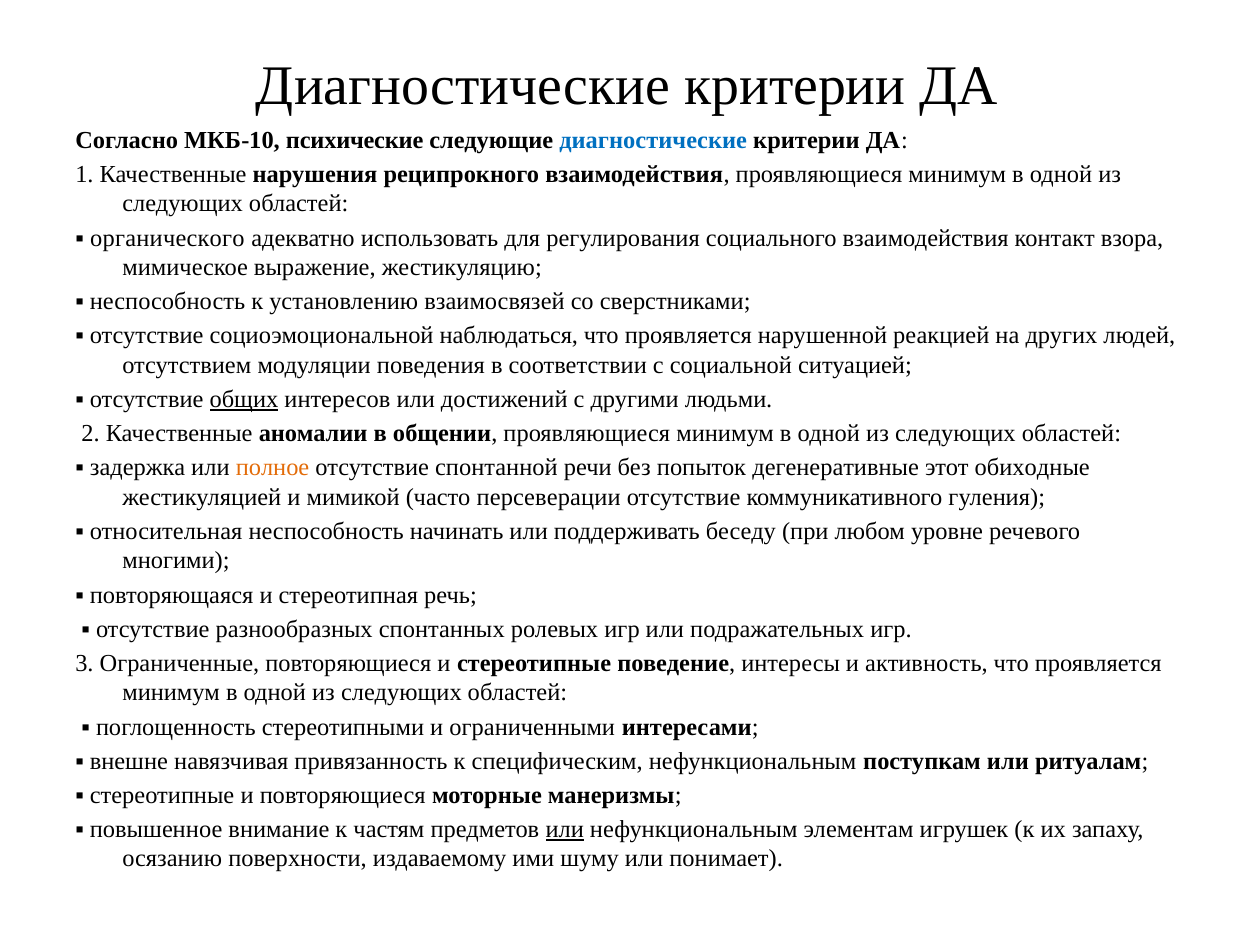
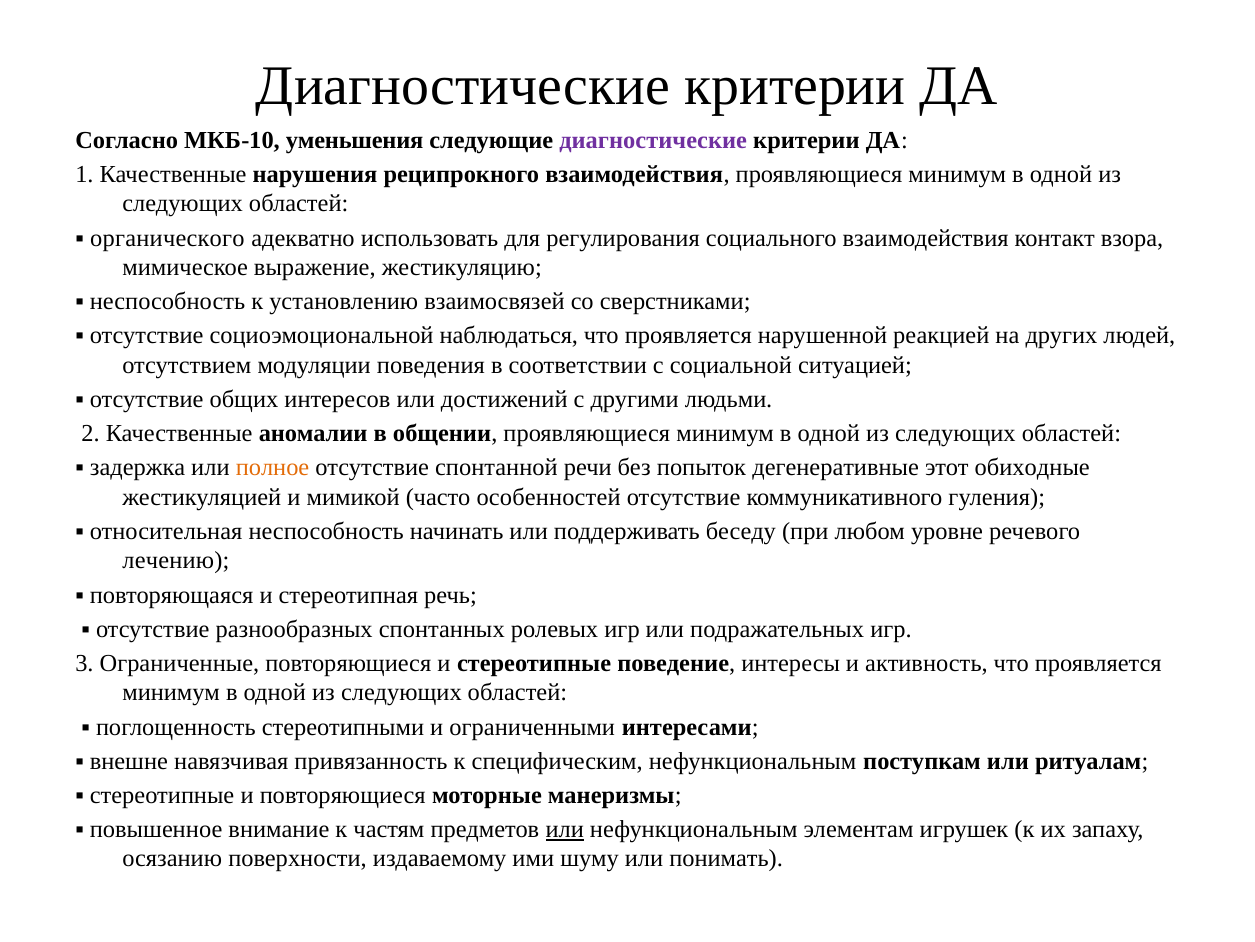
психические: психические -> уменьшения
диагностические at (653, 140) colour: blue -> purple
общих underline: present -> none
персеверации: персеверации -> особенностей
многими: многими -> лечению
понимает: понимает -> понимать
